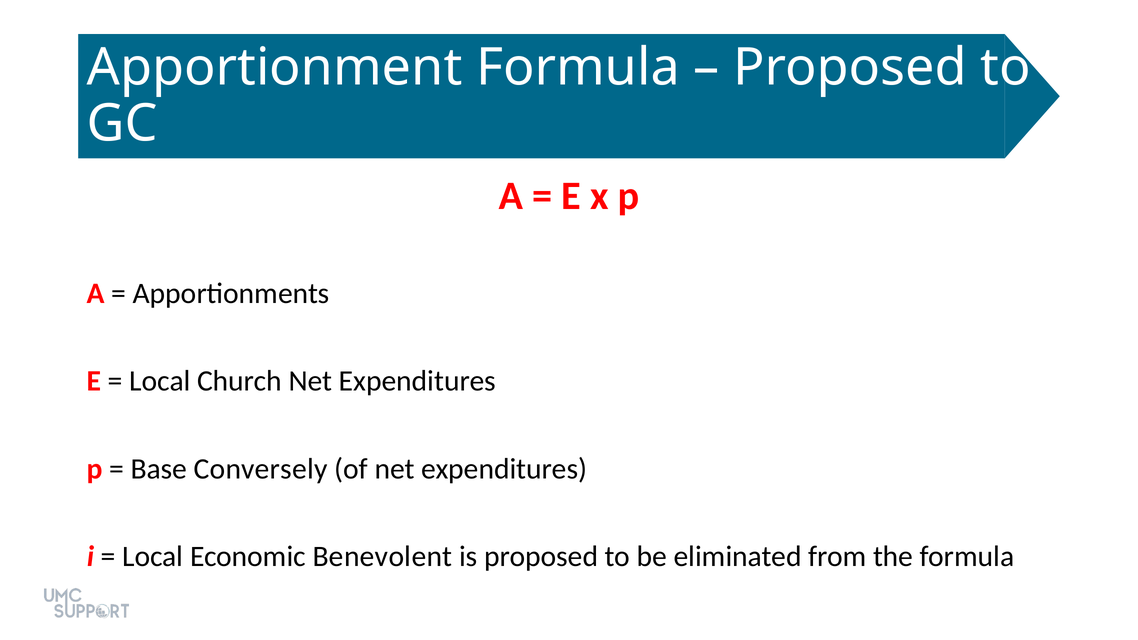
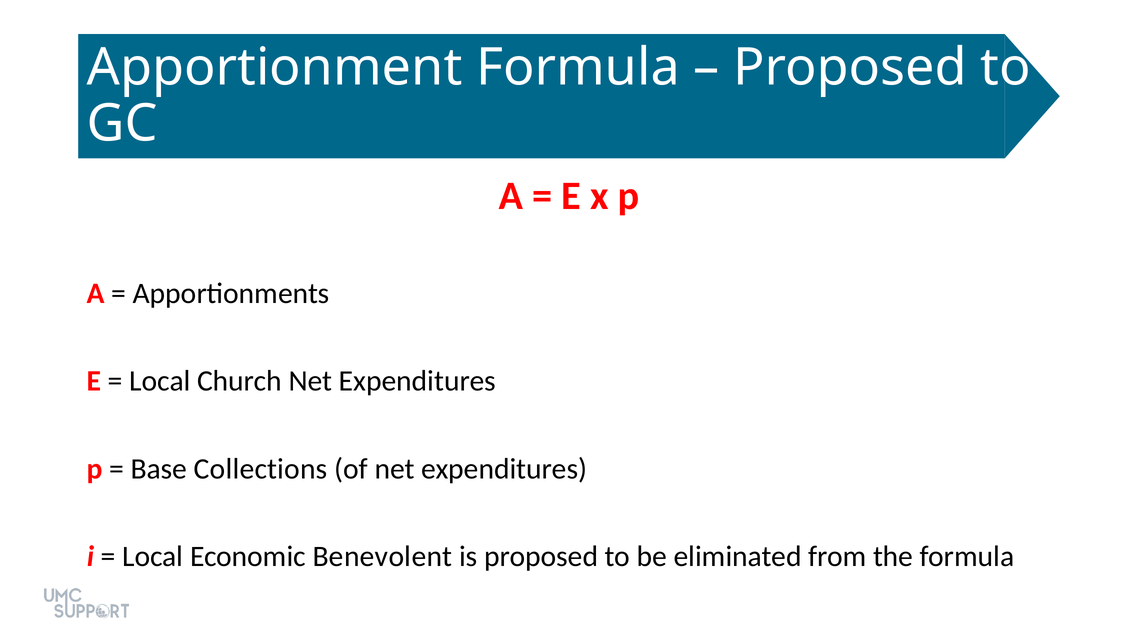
Conversely: Conversely -> Collections
